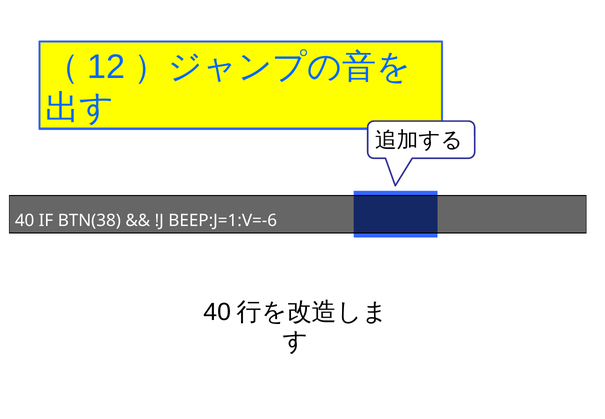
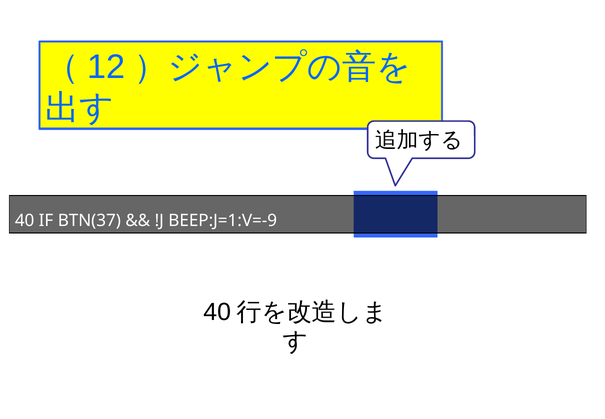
BTN(38: BTN(38 -> BTN(37
BEEP:J=1:V=-6: BEEP:J=1:V=-6 -> BEEP:J=1:V=-9
